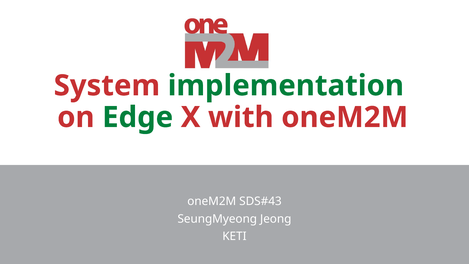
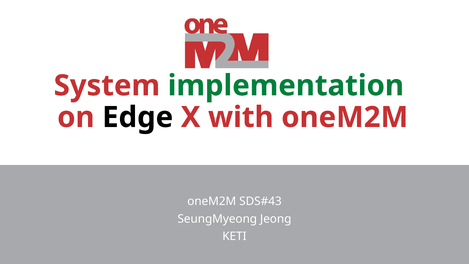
Edge colour: green -> black
